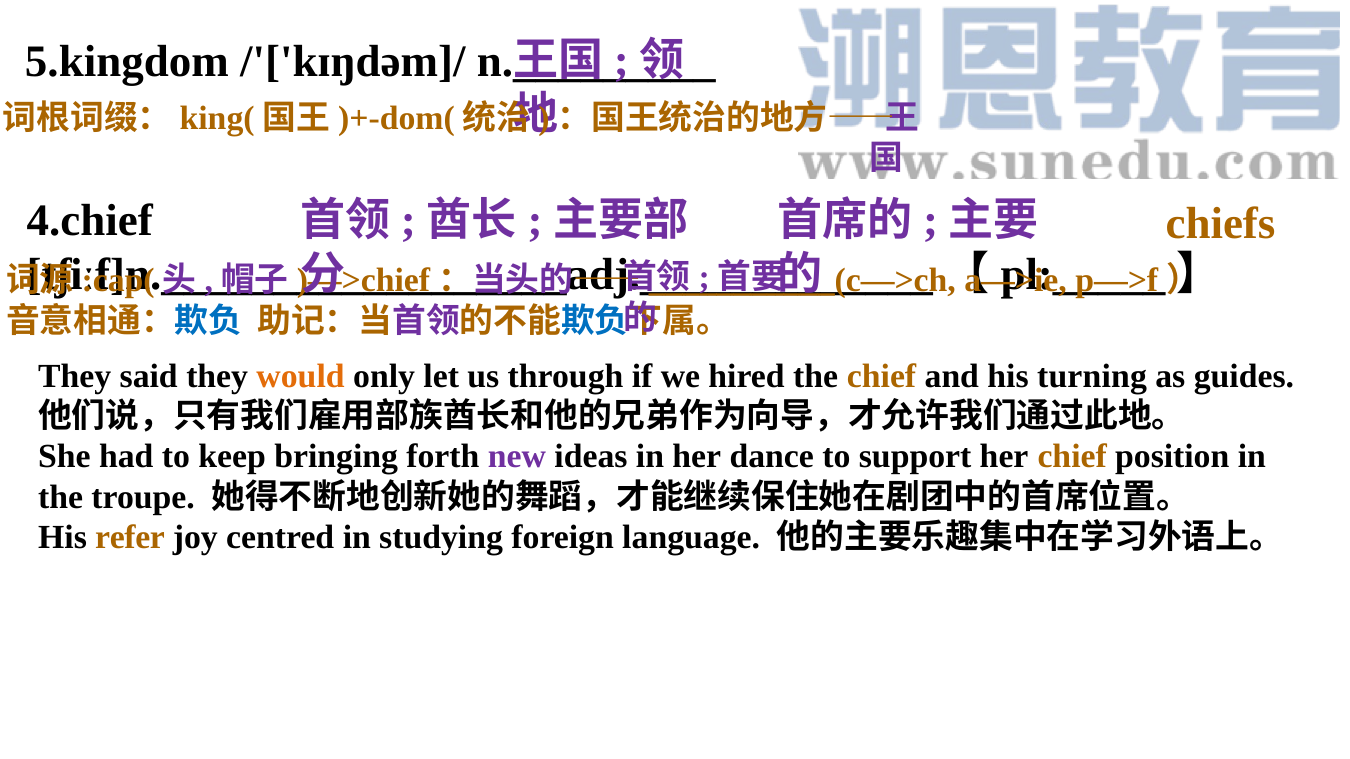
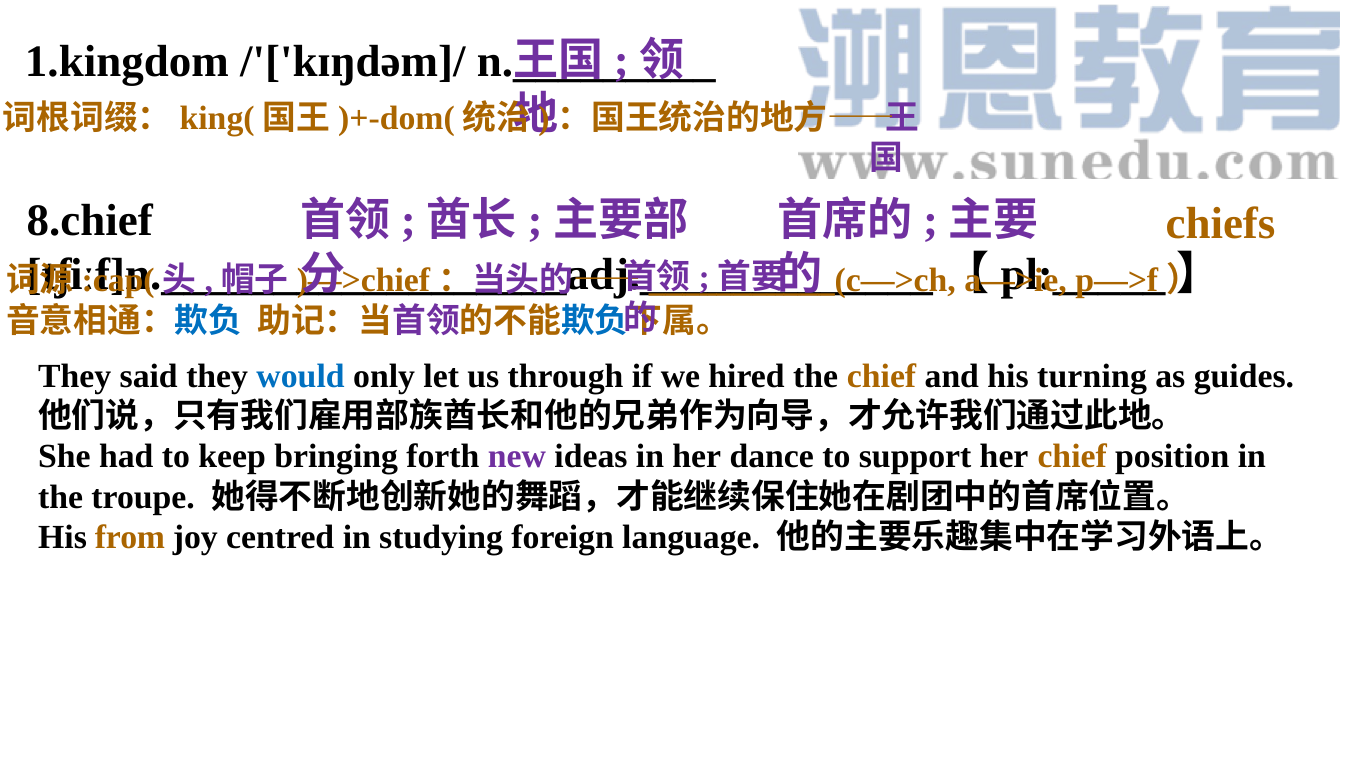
5.kingdom: 5.kingdom -> 1.kingdom
4.chief: 4.chief -> 8.chief
would colour: orange -> blue
refer: refer -> from
